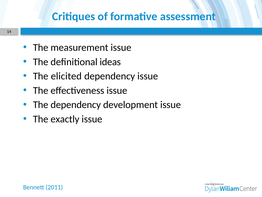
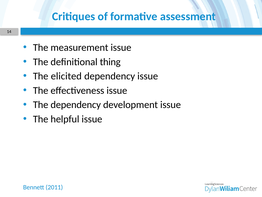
ideas: ideas -> thing
exactly: exactly -> helpful
